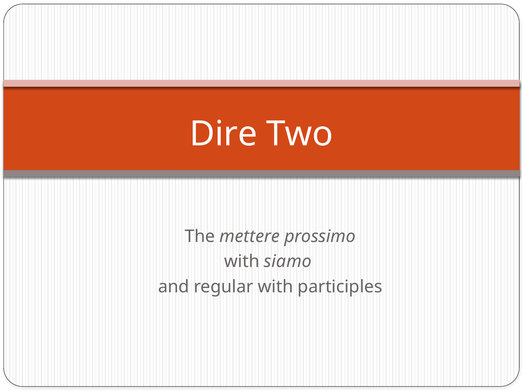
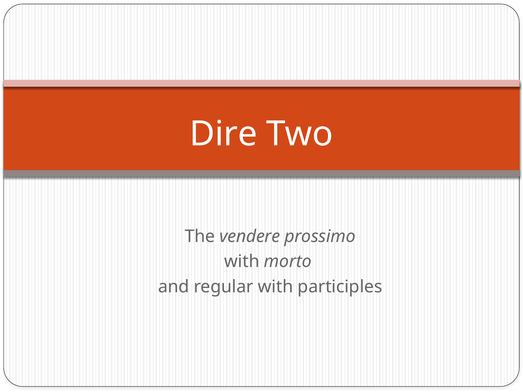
mettere: mettere -> vendere
siamo: siamo -> morto
